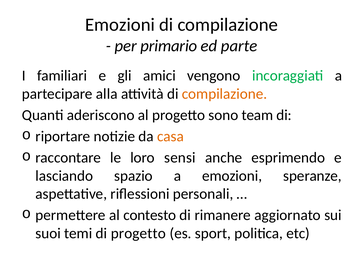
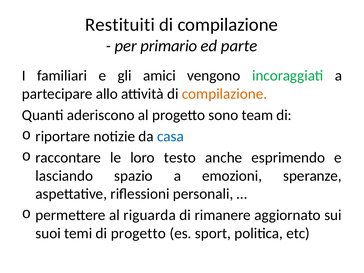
Emozioni at (120, 25): Emozioni -> Restituiti
alla: alla -> allo
casa colour: orange -> blue
sensi: sensi -> testo
contesto: contesto -> riguarda
